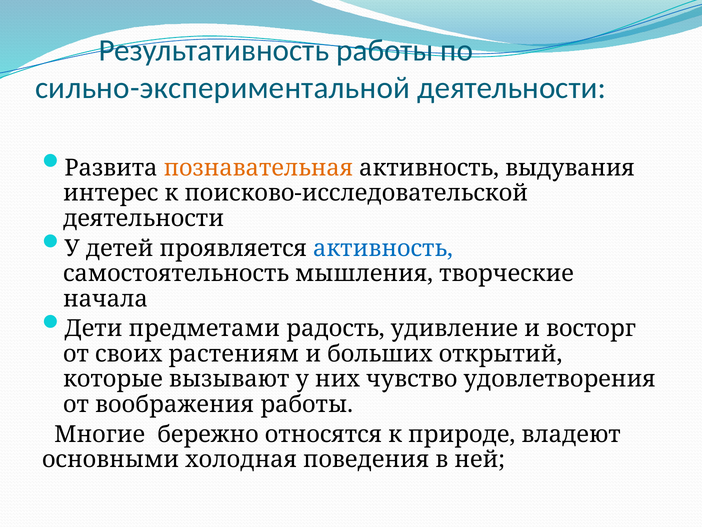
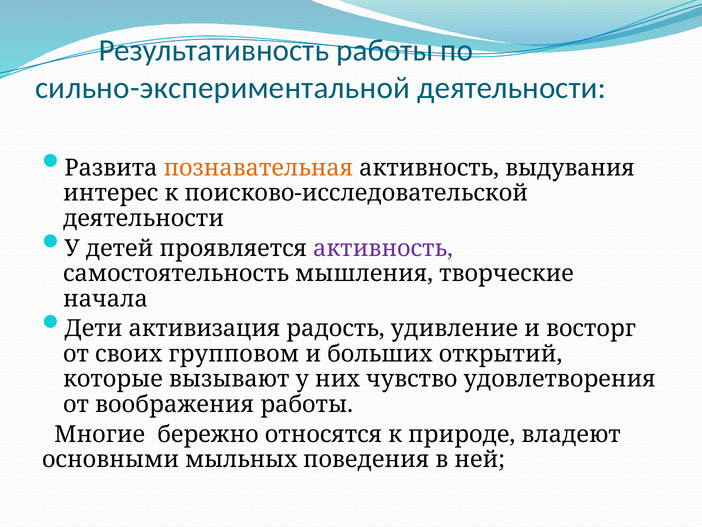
активность at (383, 248) colour: blue -> purple
предметами: предметами -> активизация
растениям: растениям -> групповом
холодная: холодная -> мыльных
